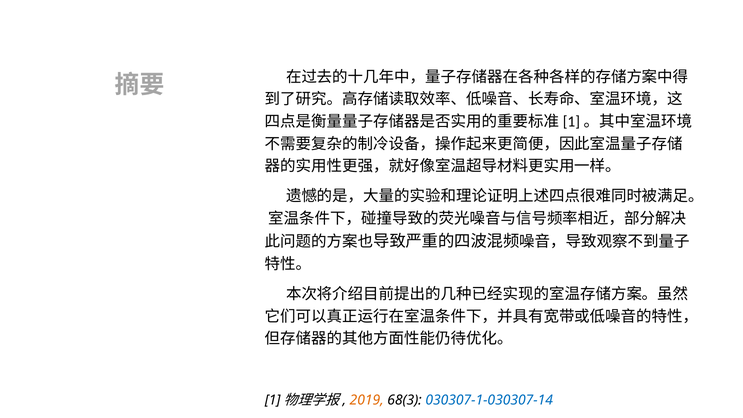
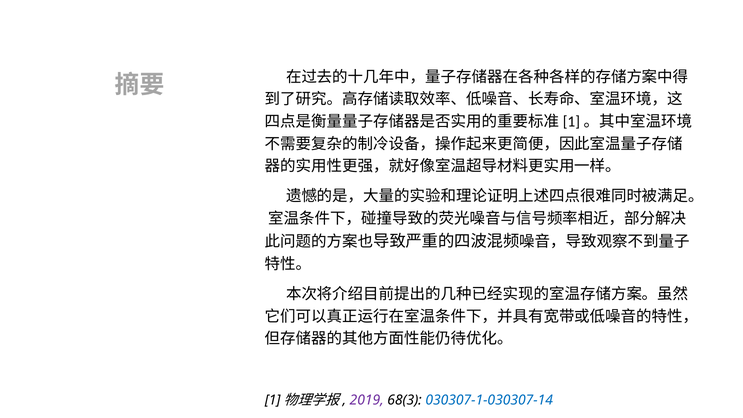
2019 colour: orange -> purple
